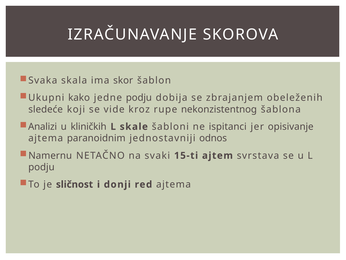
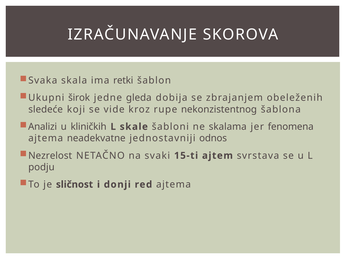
skor: skor -> retki
kako: kako -> širok
jedne podju: podju -> gleda
ispitanci: ispitanci -> skalama
opisivanje: opisivanje -> fenomena
paranoidnim: paranoidnim -> neadekvatne
Namernu: Namernu -> Nezrelost
